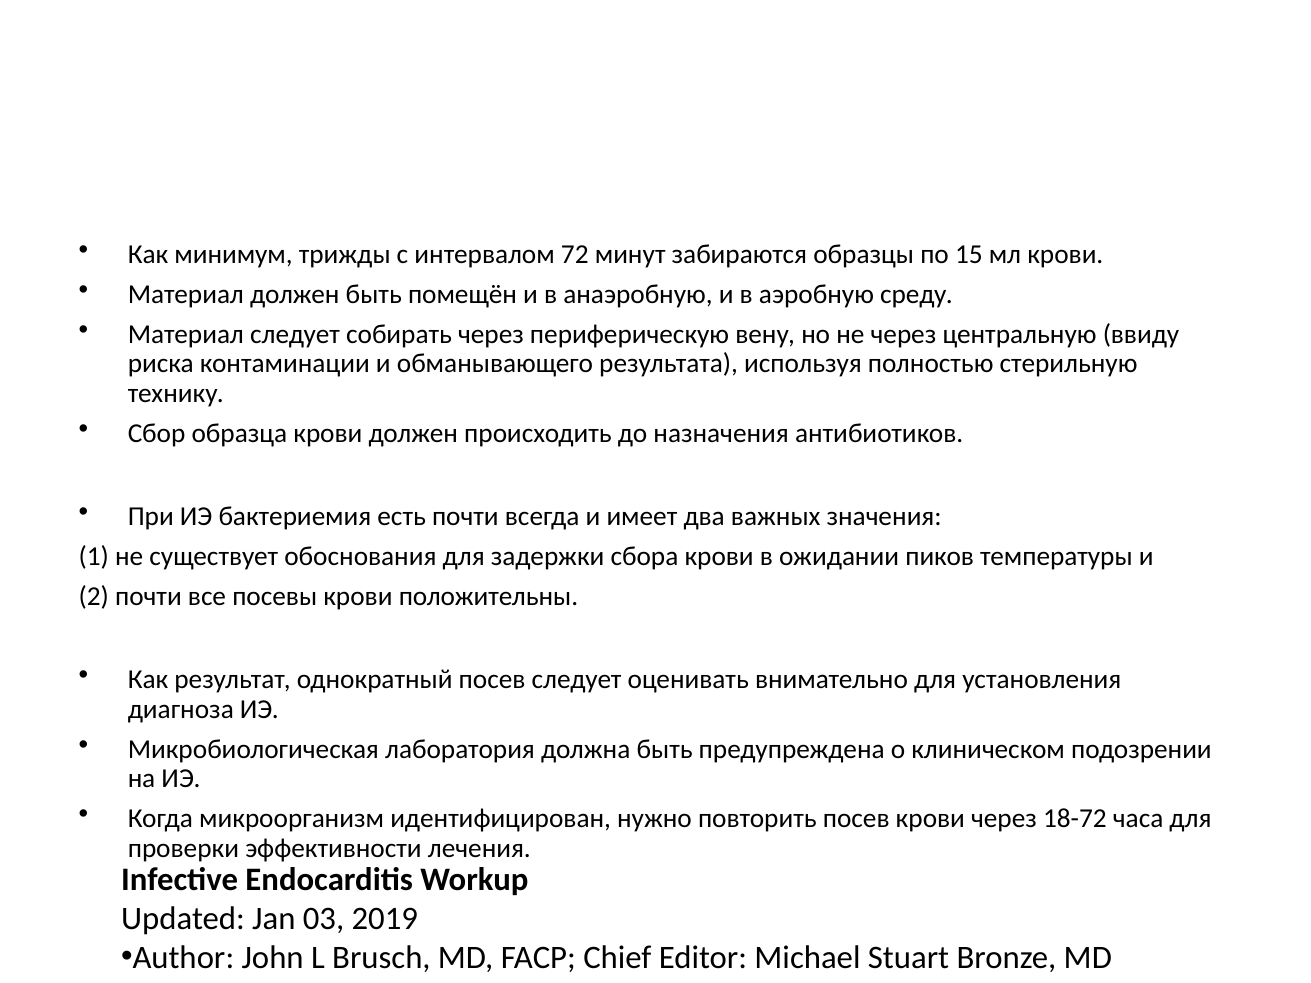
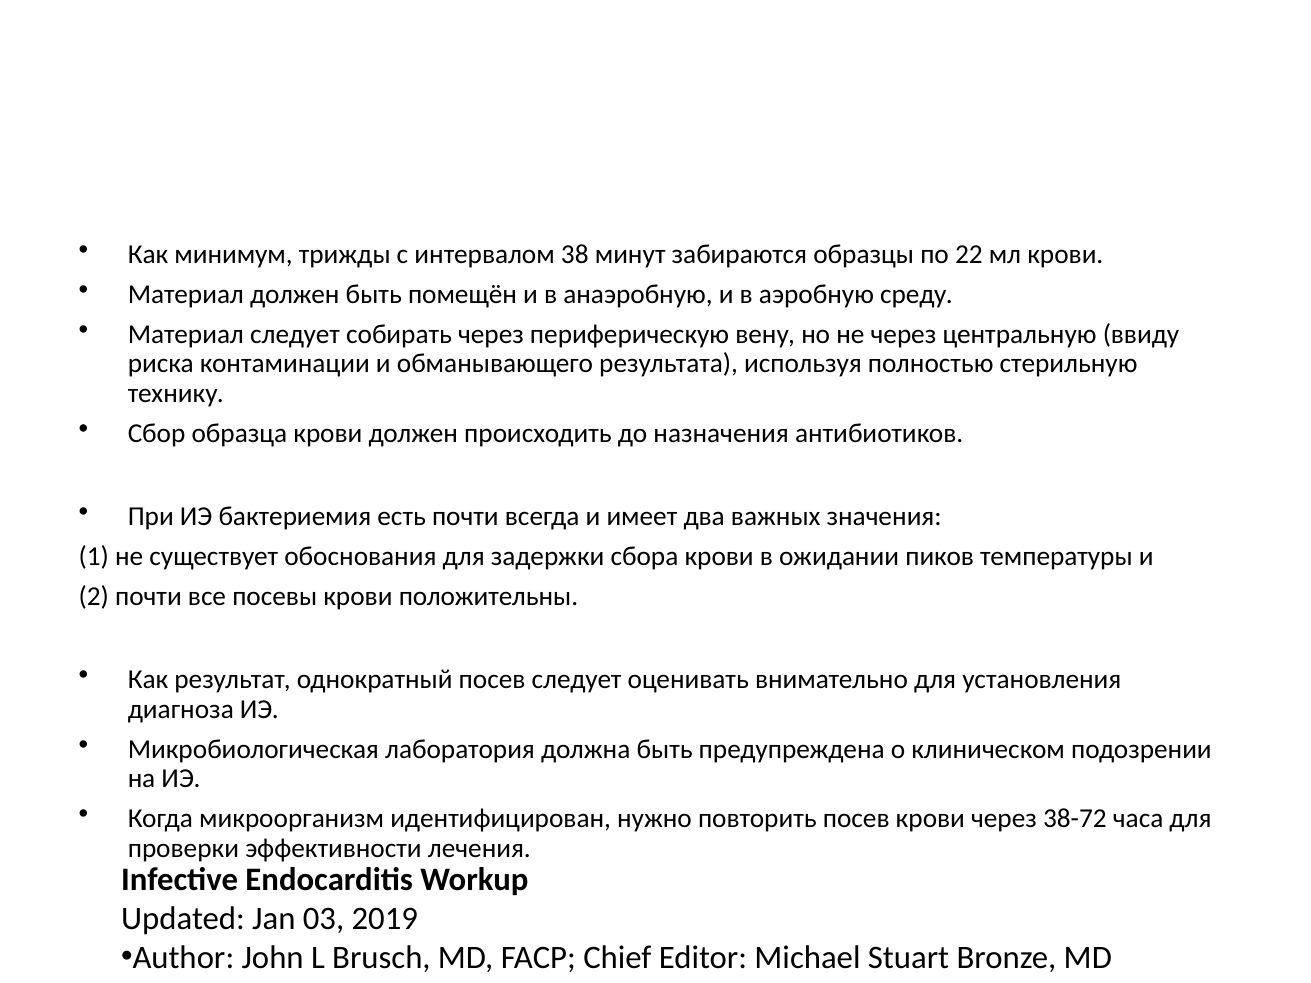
72: 72 -> 38
15: 15 -> 22
18-72: 18-72 -> 38-72
